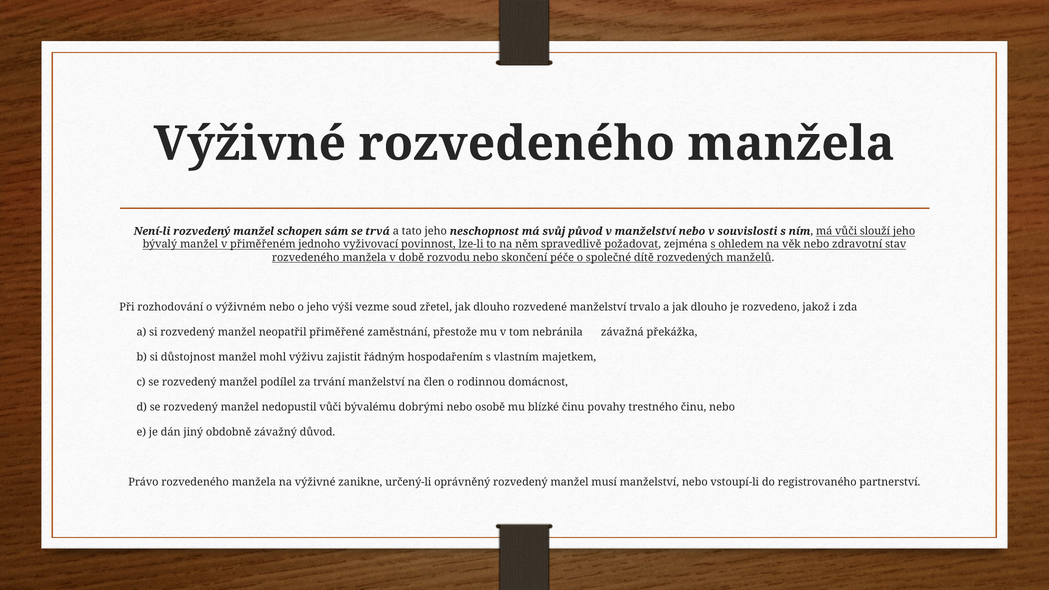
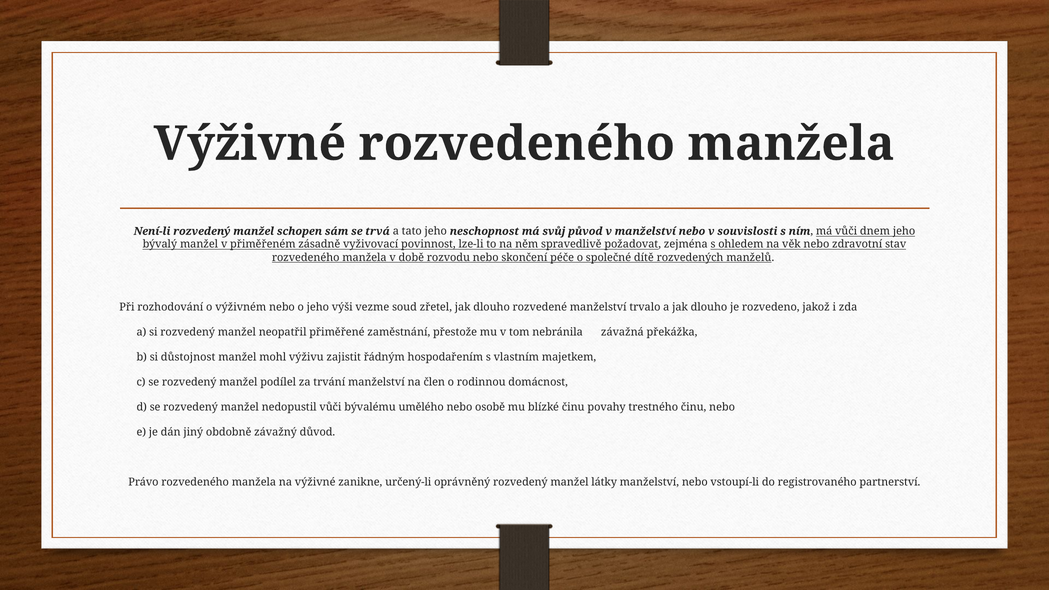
slouží: slouží -> dnem
jednoho: jednoho -> zásadně
dobrými: dobrými -> umělého
musí: musí -> látky
